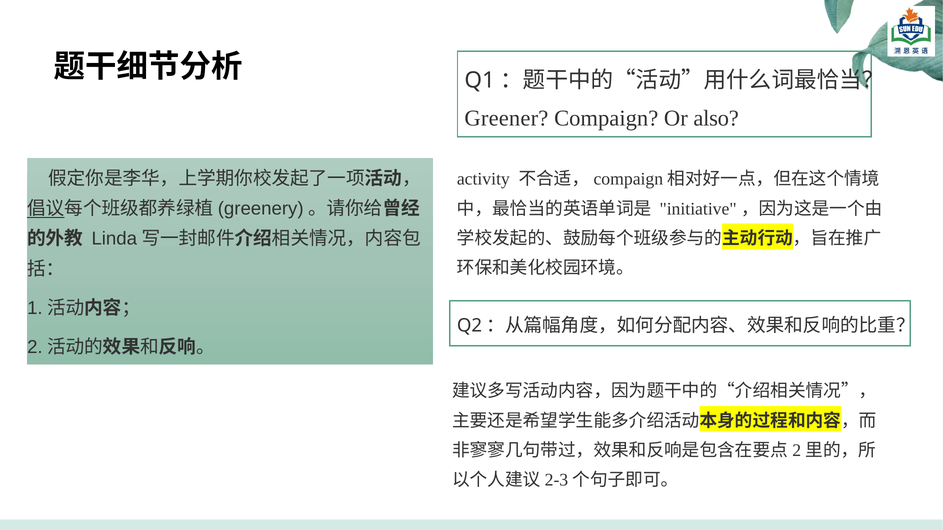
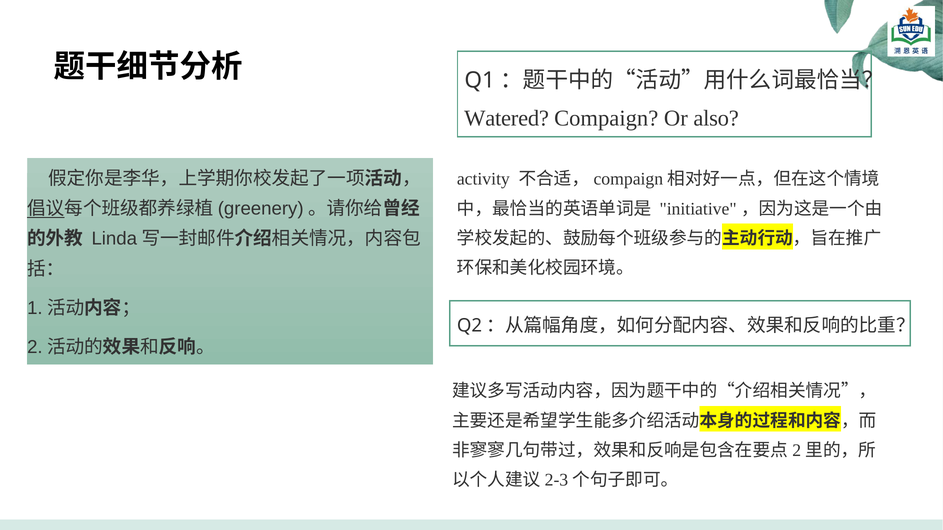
Greener: Greener -> Watered
